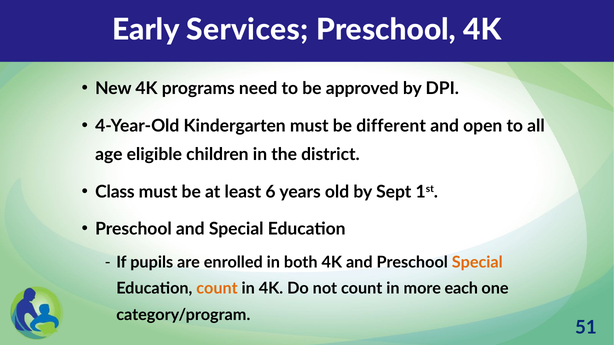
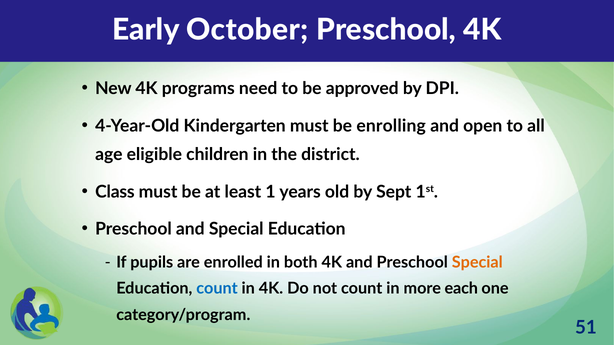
Services: Services -> October
different: different -> enrolling
6: 6 -> 1
count at (217, 289) colour: orange -> blue
